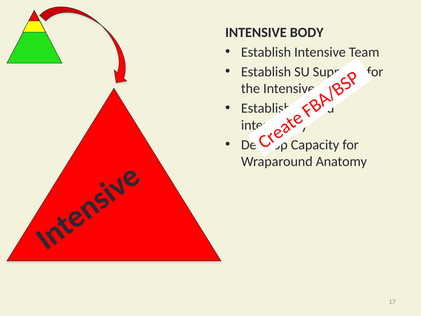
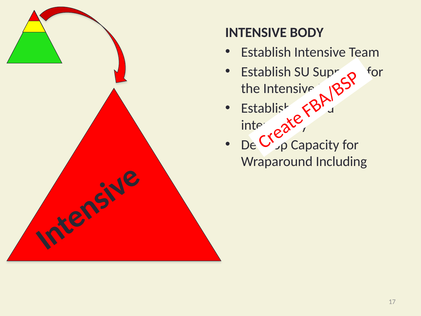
Anatomy: Anatomy -> Including
